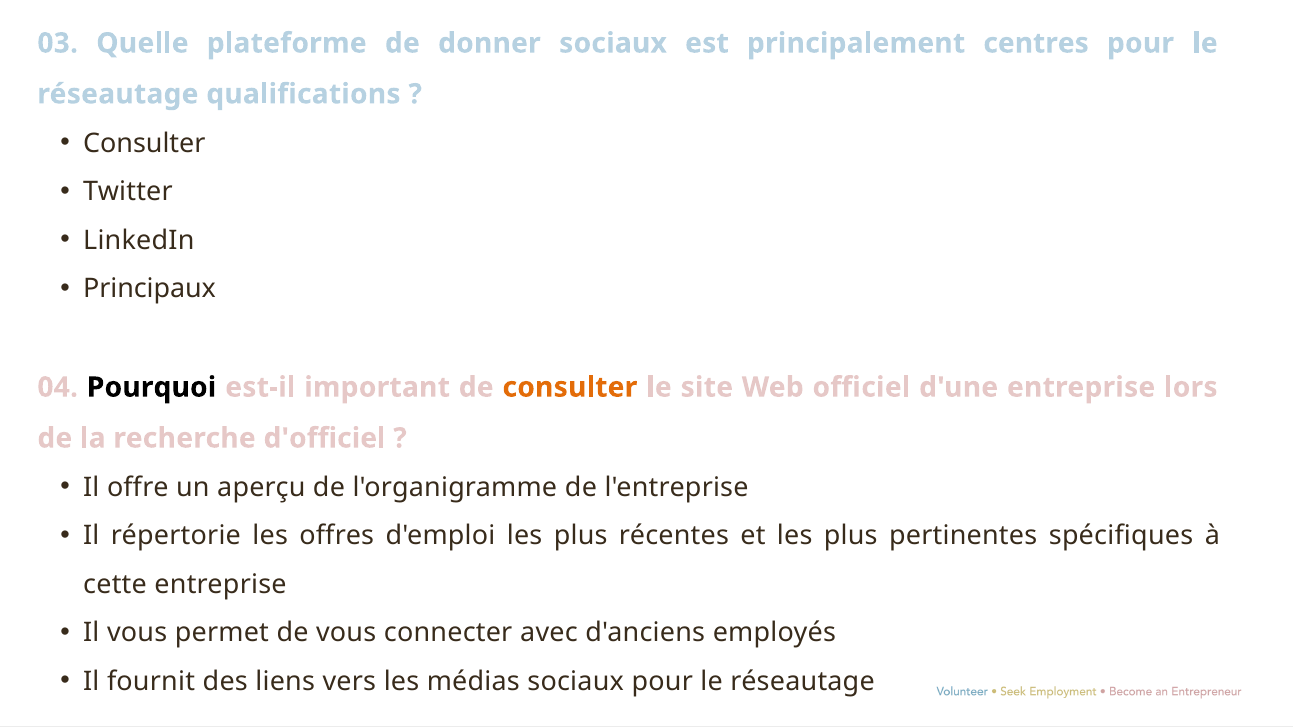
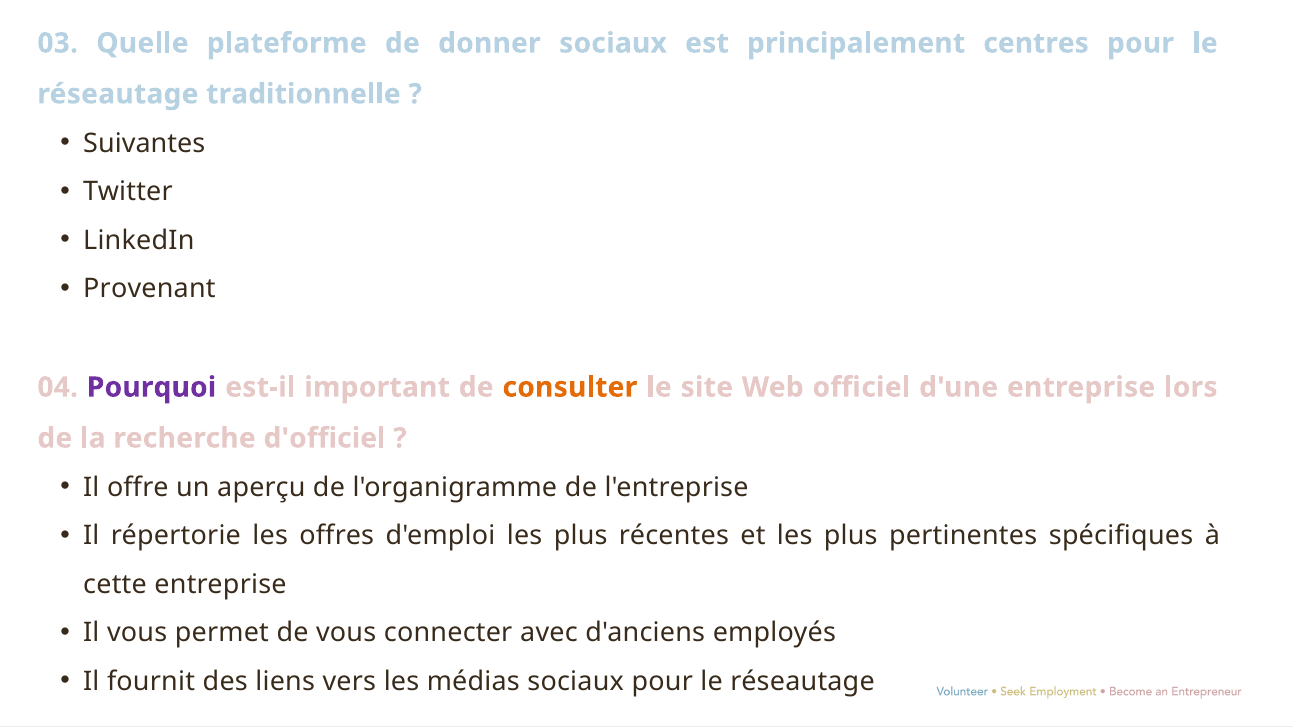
qualifications: qualifications -> traditionnelle
Consulter at (144, 143): Consulter -> Suivantes
Principaux: Principaux -> Provenant
Pourquoi colour: black -> purple
